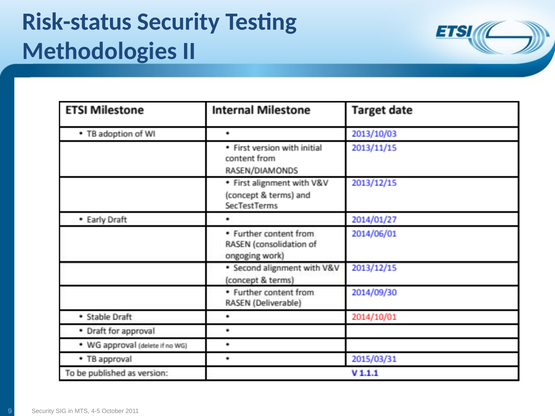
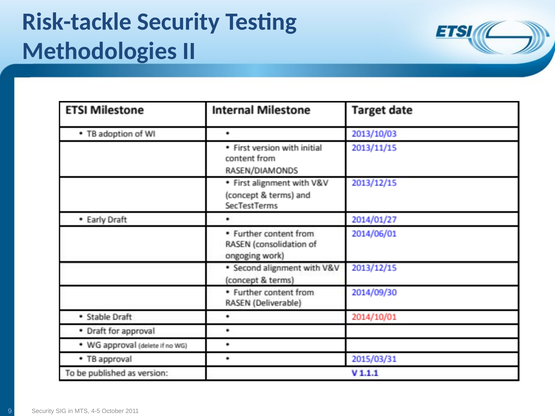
Risk-status: Risk-status -> Risk-tackle
